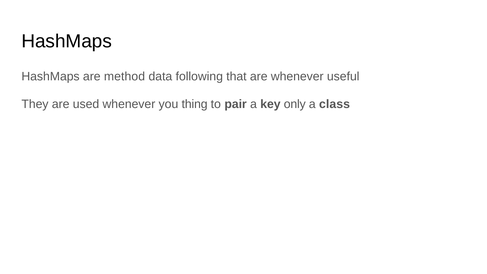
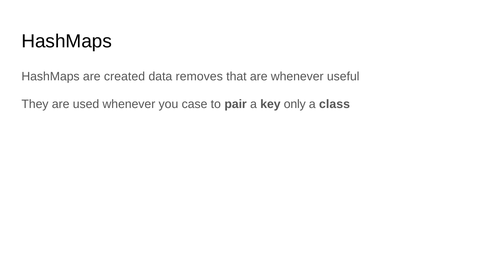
method: method -> created
following: following -> removes
thing: thing -> case
